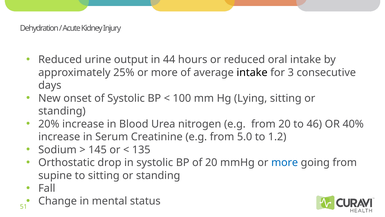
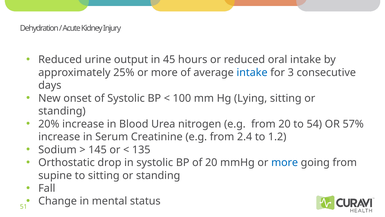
44: 44 -> 45
intake at (252, 72) colour: black -> blue
46: 46 -> 54
40%: 40% -> 57%
5.0: 5.0 -> 2.4
